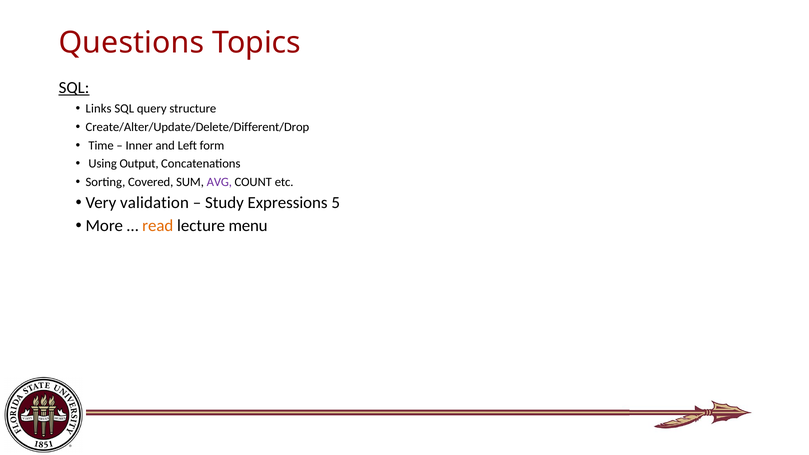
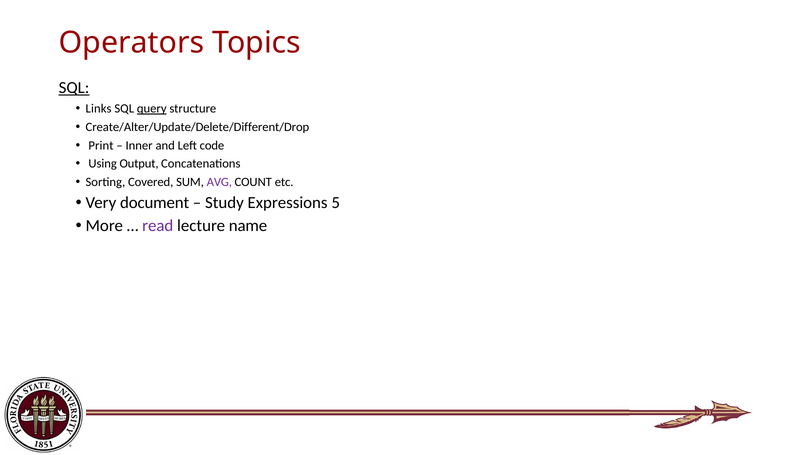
Questions: Questions -> Operators
query underline: none -> present
Time: Time -> Print
form: form -> code
validation: validation -> document
read colour: orange -> purple
menu: menu -> name
